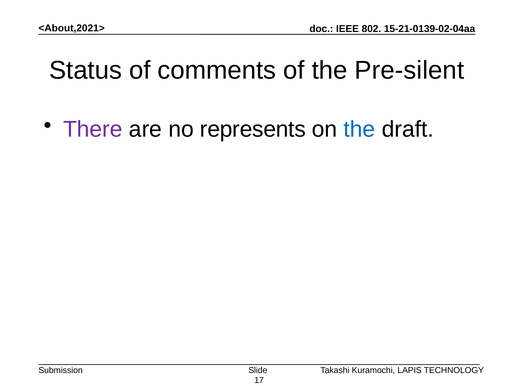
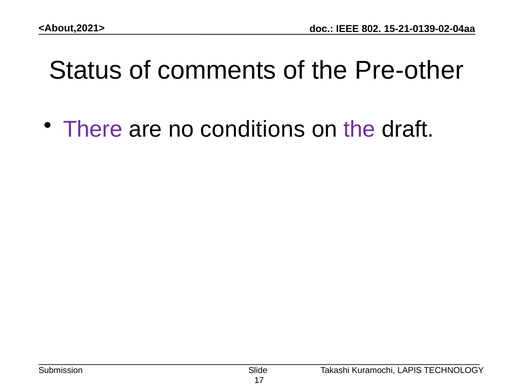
Pre-silent: Pre-silent -> Pre-other
represents: represents -> conditions
the at (359, 129) colour: blue -> purple
